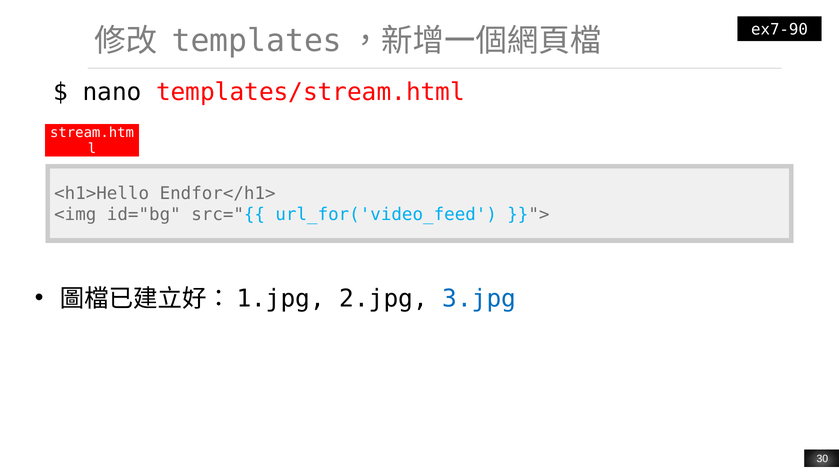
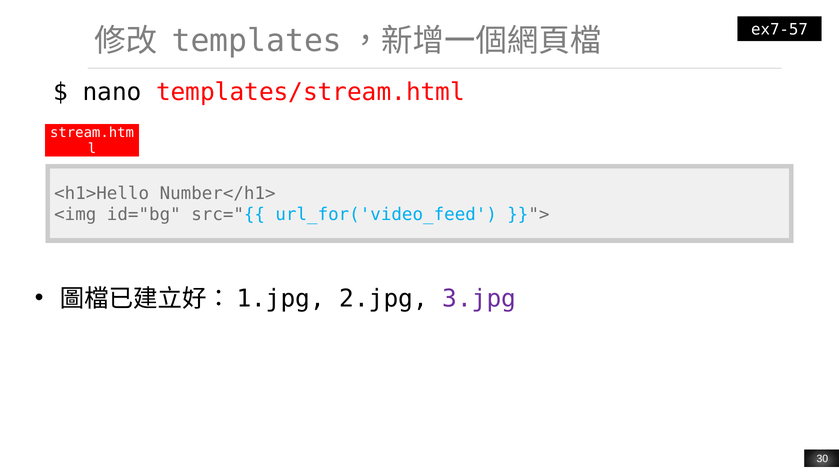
ex7-90: ex7-90 -> ex7-57
Endfor</h1>: Endfor</h1> -> Number</h1>
3.jpg colour: blue -> purple
